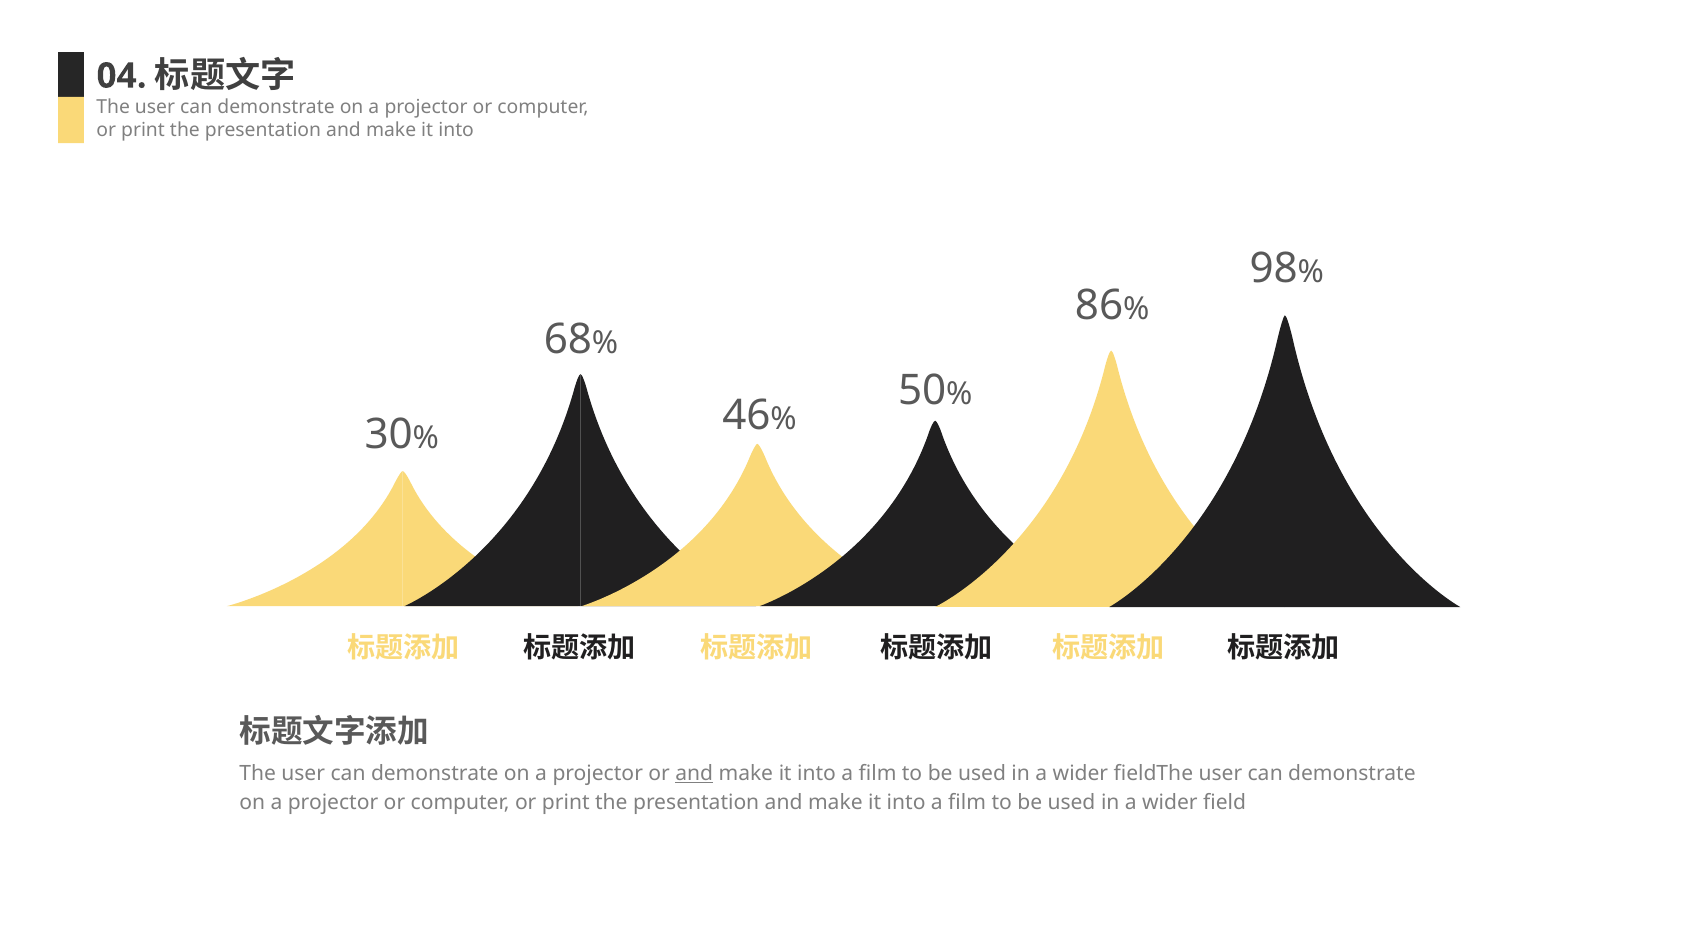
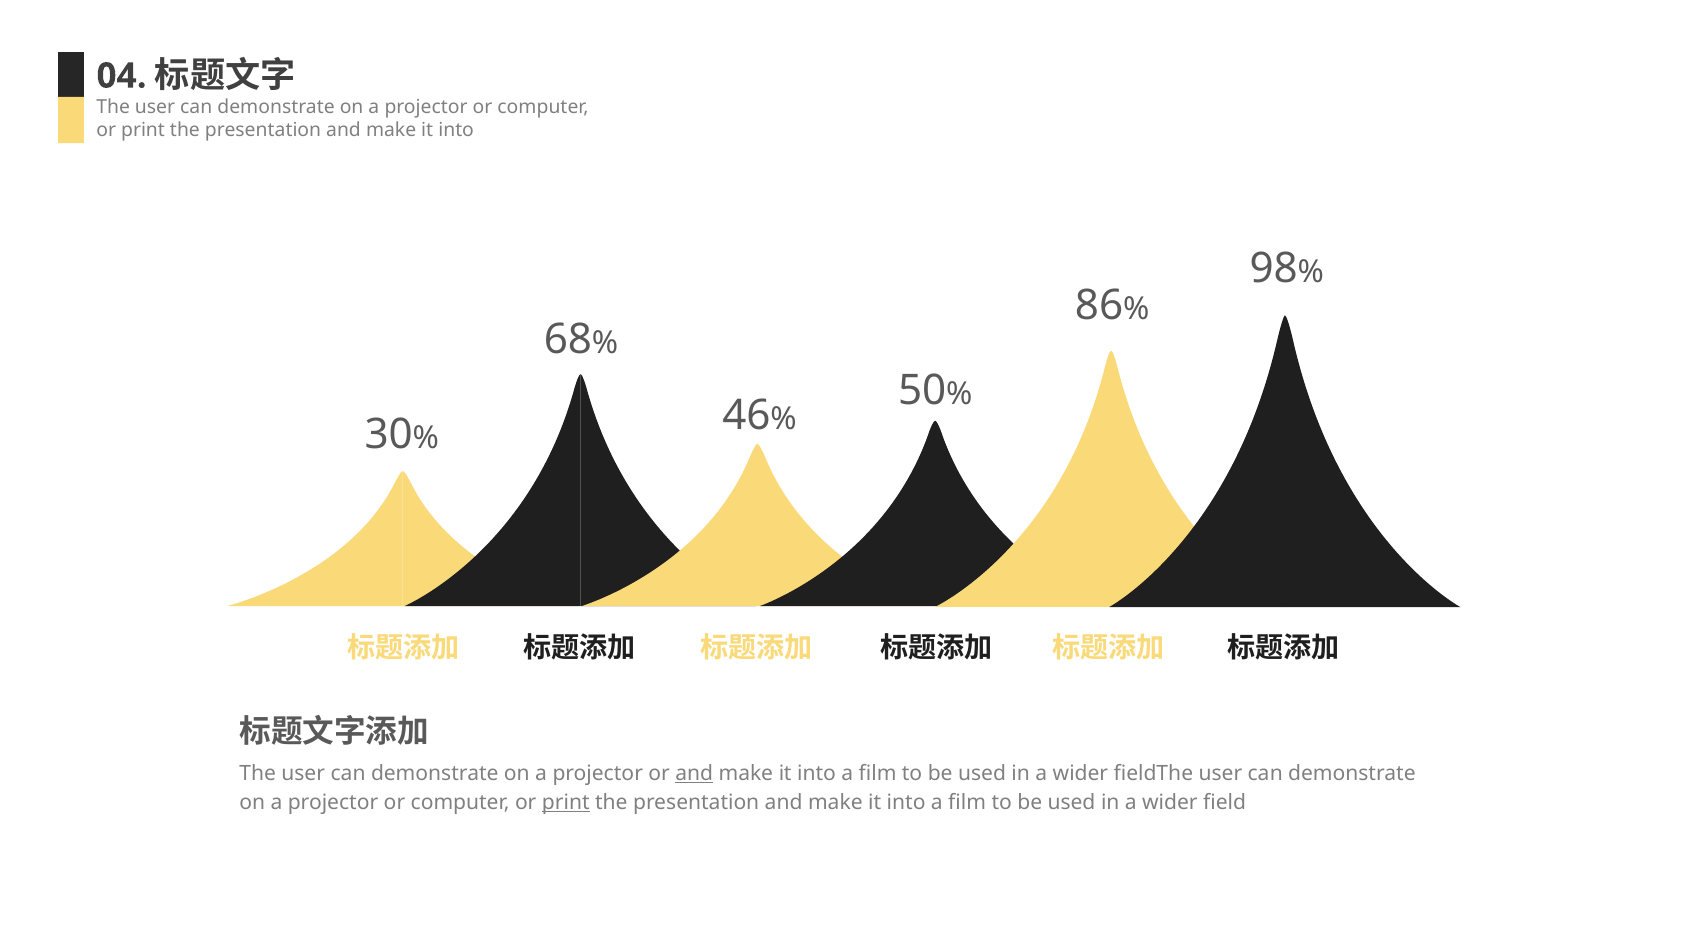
print at (566, 802) underline: none -> present
